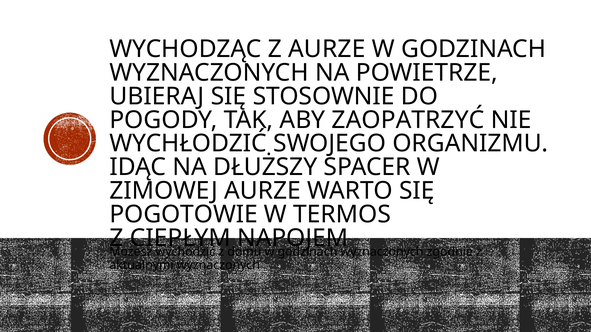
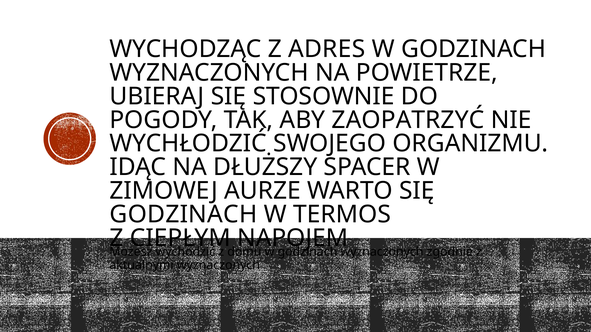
Z AURZE: AURZE -> ADRES
POGOTOWIE at (184, 215): POGOTOWIE -> GODZINACH
